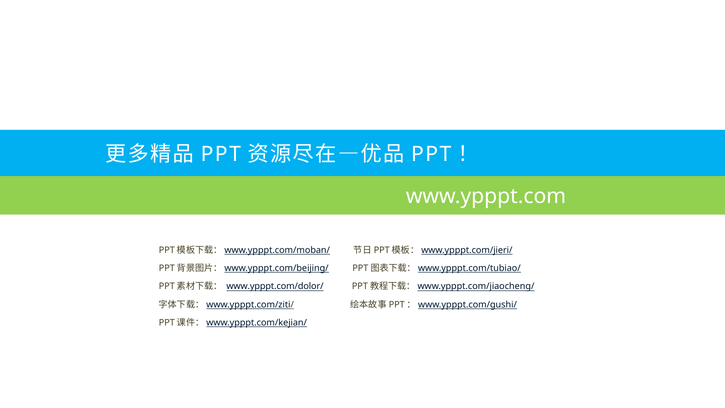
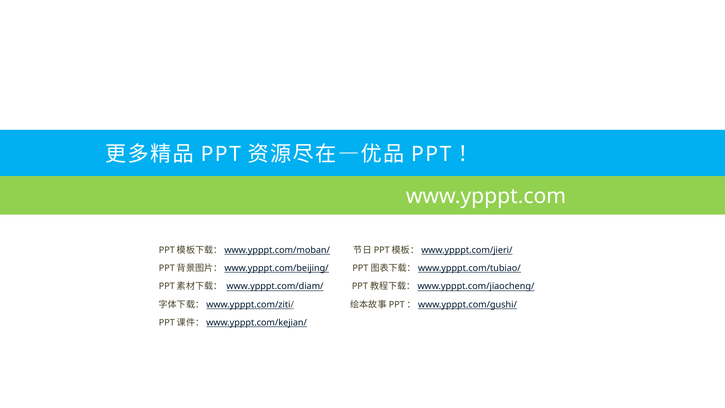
www.ypppt.com/dolor/: www.ypppt.com/dolor/ -> www.ypppt.com/diam/
